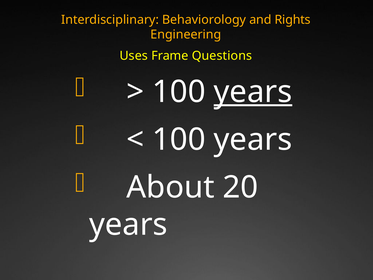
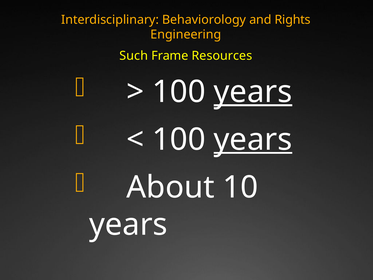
Uses: Uses -> Such
Questions: Questions -> Resources
years at (253, 139) underline: none -> present
20: 20 -> 10
